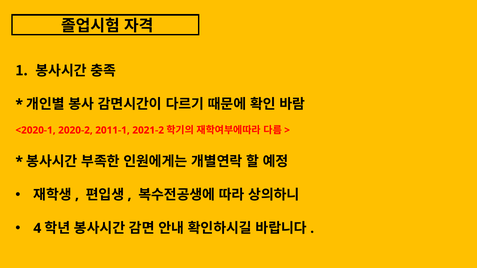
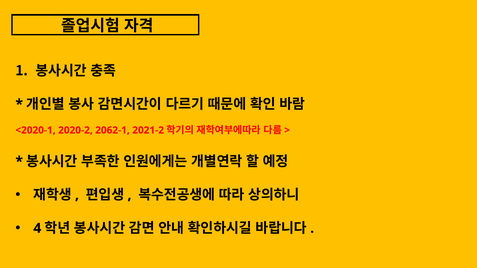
2011-1: 2011-1 -> 2062-1
